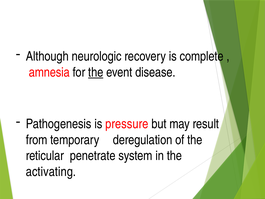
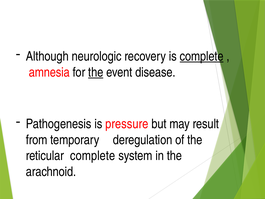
complete at (202, 56) underline: none -> present
reticular penetrate: penetrate -> complete
activating: activating -> arachnoid
